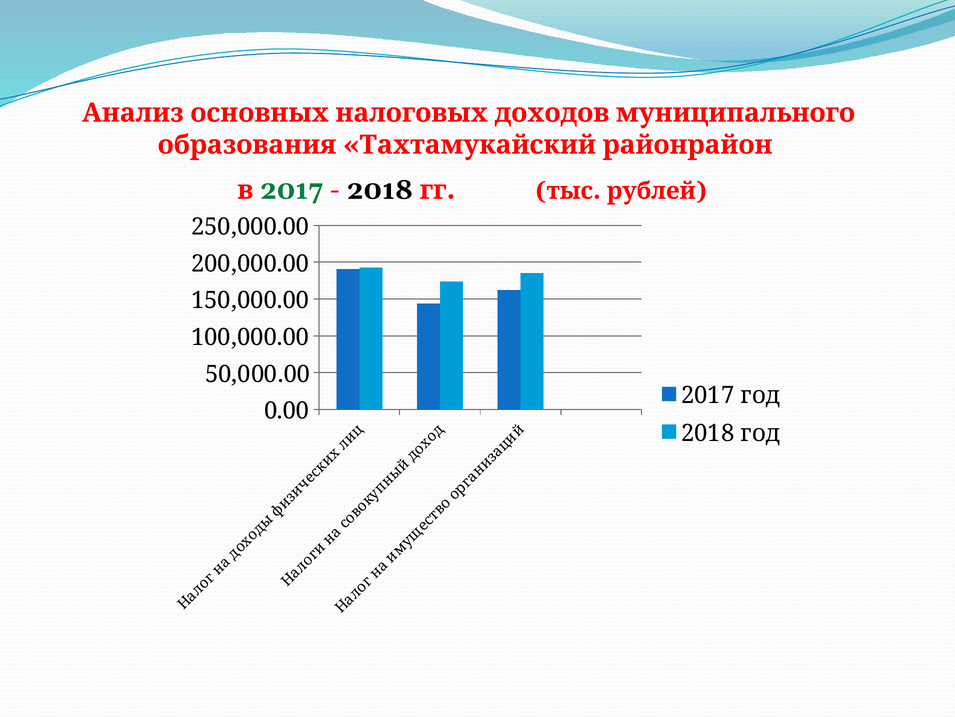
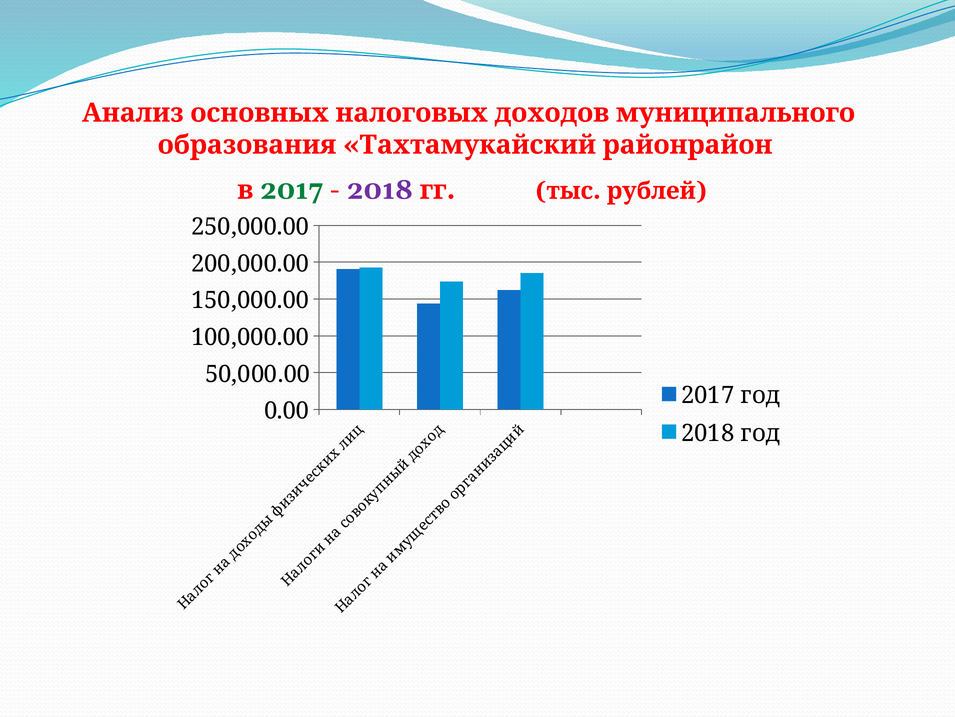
2018 at (380, 190) colour: black -> purple
